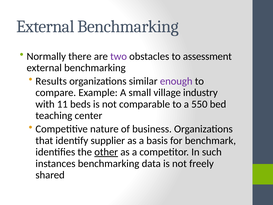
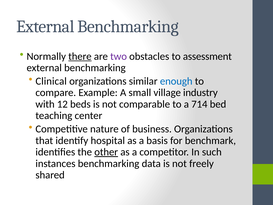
there underline: none -> present
Results: Results -> Clinical
enough colour: purple -> blue
11: 11 -> 12
550: 550 -> 714
supplier: supplier -> hospital
